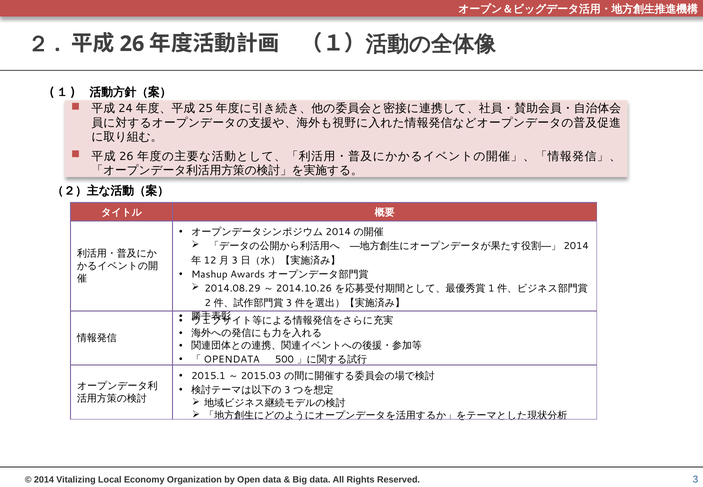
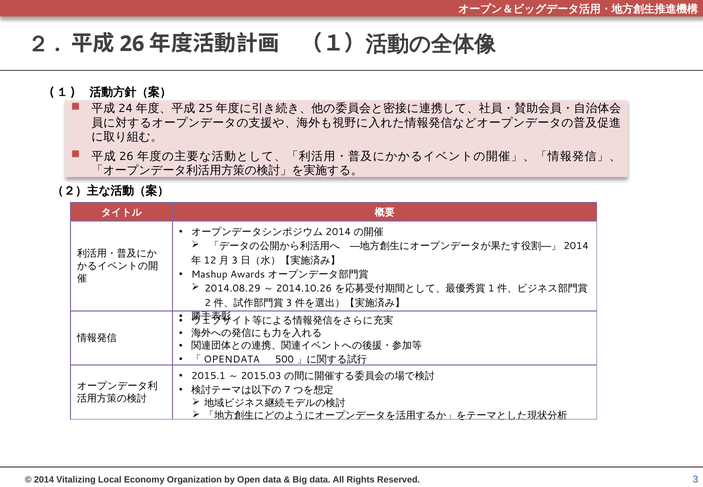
3 at (287, 390): 3 -> 7
